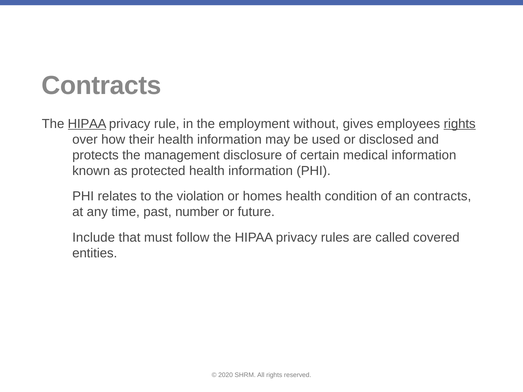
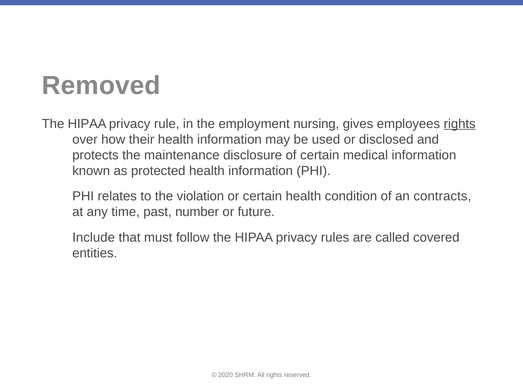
Contracts at (101, 86): Contracts -> Removed
HIPAA at (87, 124) underline: present -> none
without: without -> nursing
management: management -> maintenance
or homes: homes -> certain
